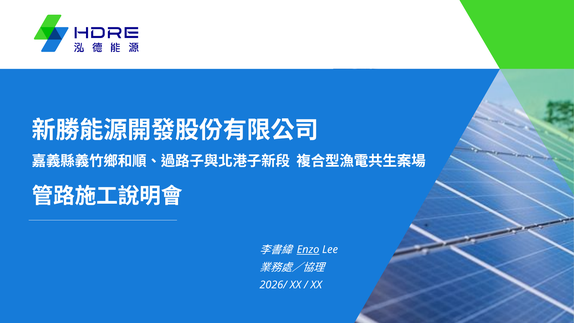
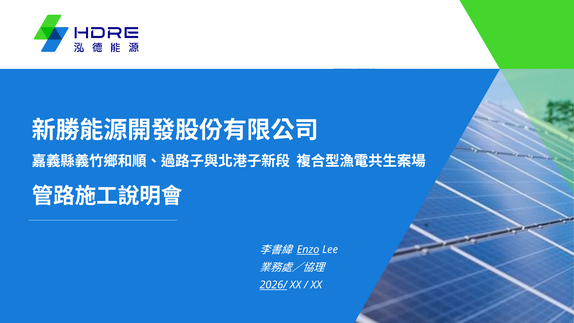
2026/ underline: none -> present
